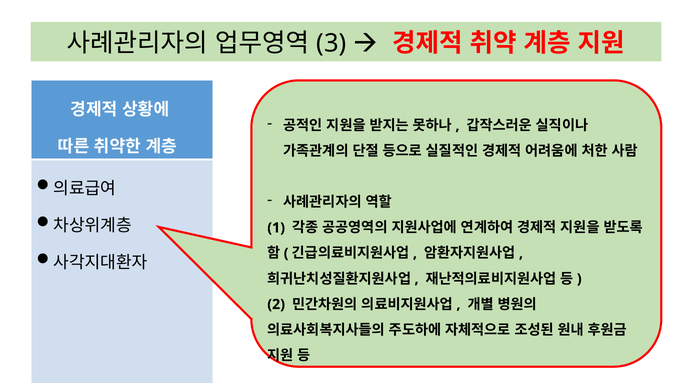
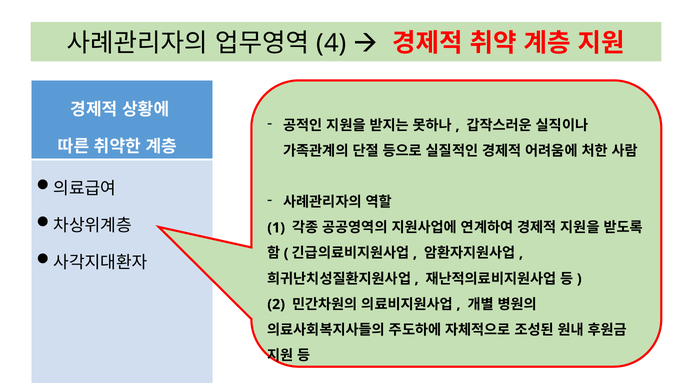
3: 3 -> 4
